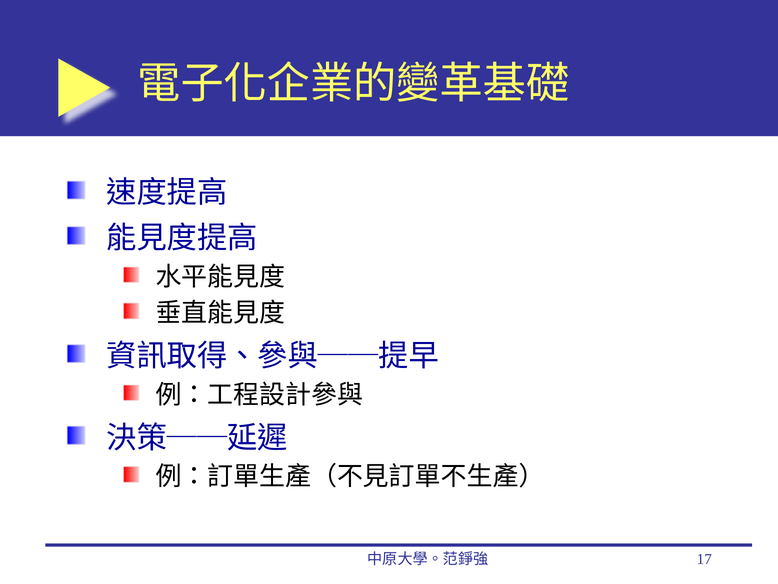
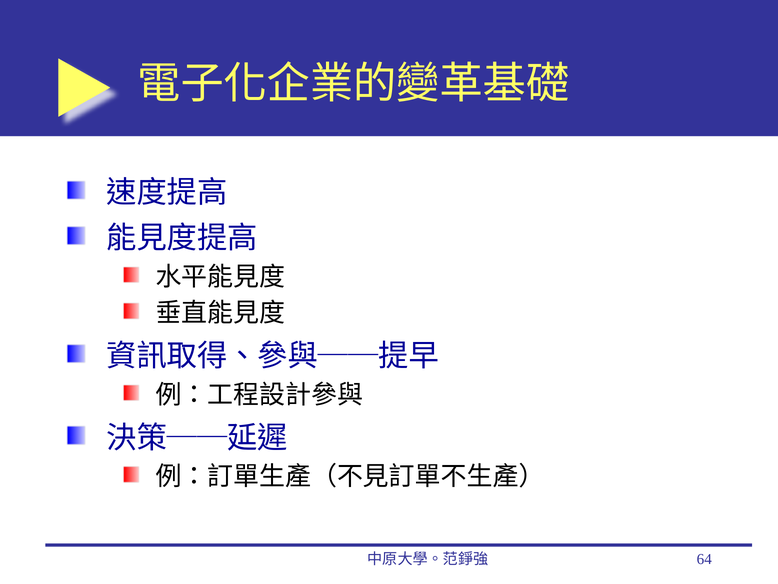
17: 17 -> 64
